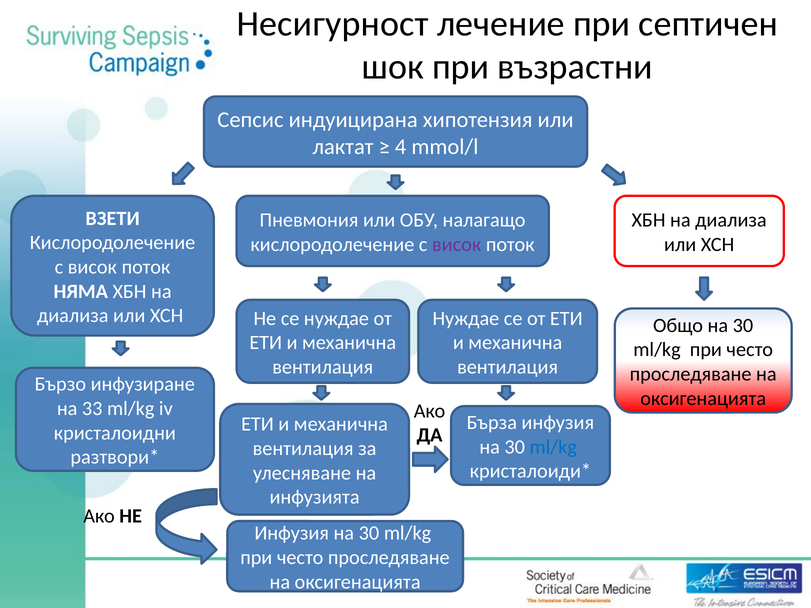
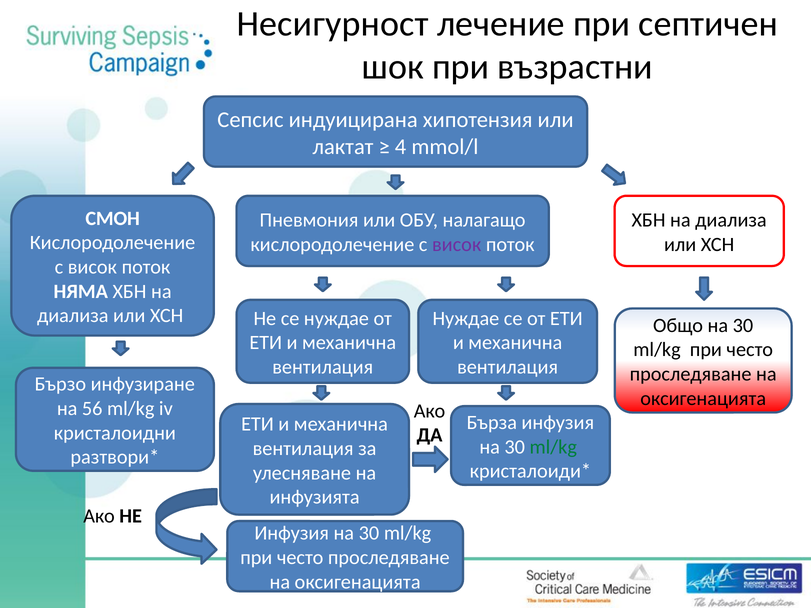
ВЗЕТИ: ВЗЕТИ -> СМОН
33: 33 -> 56
ml/kg at (553, 447) colour: blue -> green
